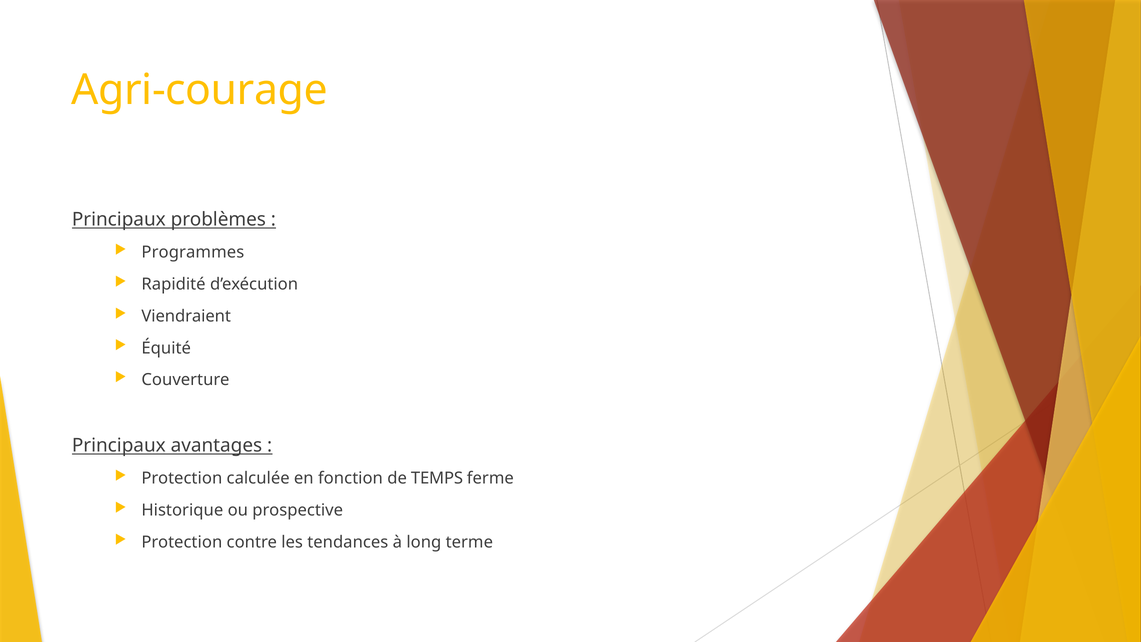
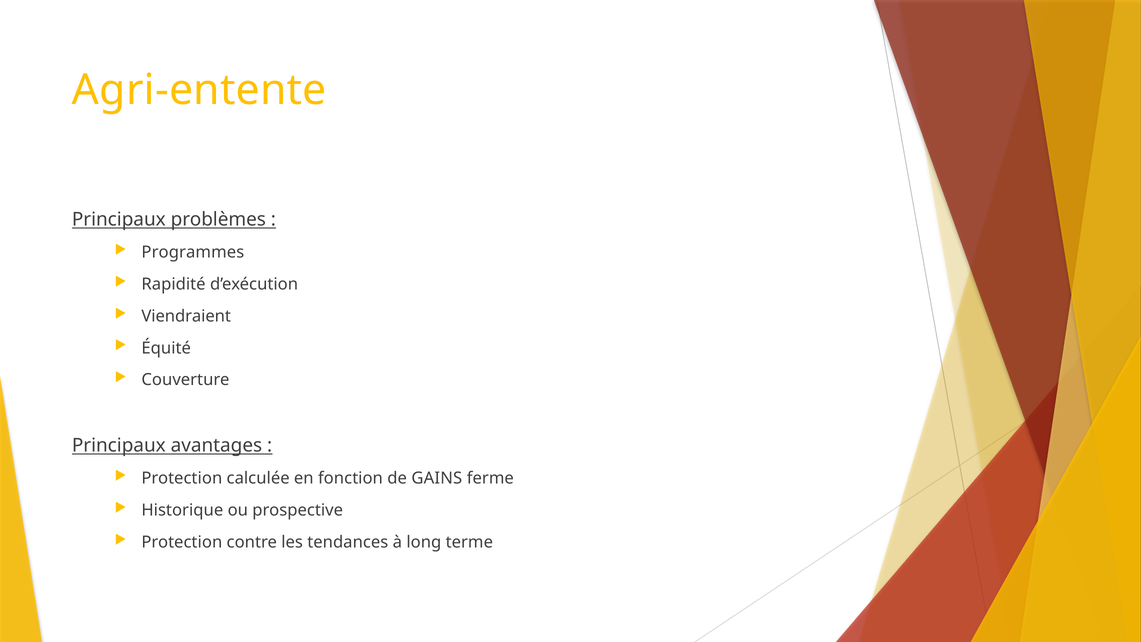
Agri-courage: Agri-courage -> Agri-entente
TEMPS: TEMPS -> GAINS
